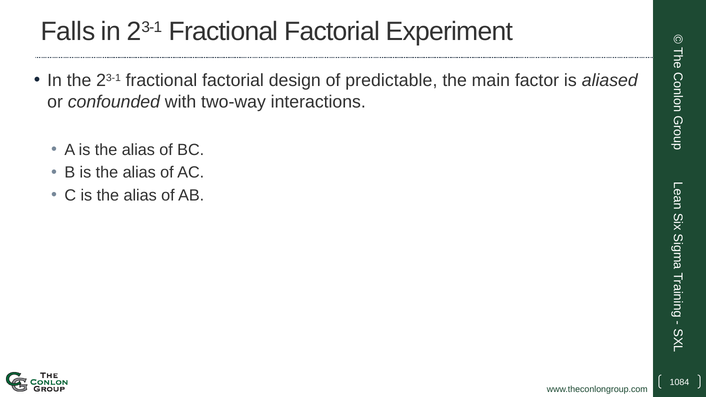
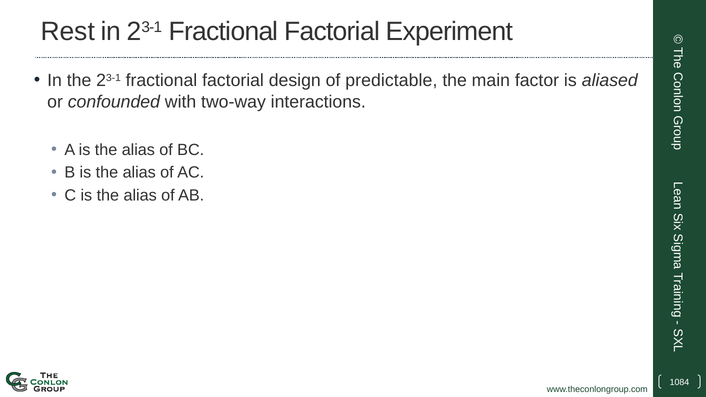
Falls: Falls -> Rest
